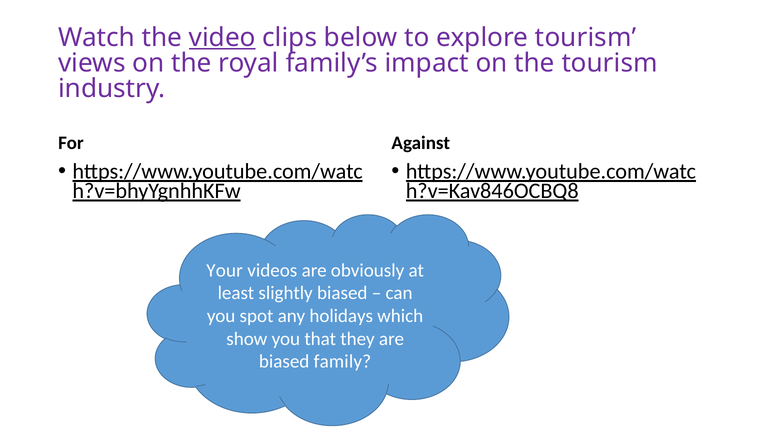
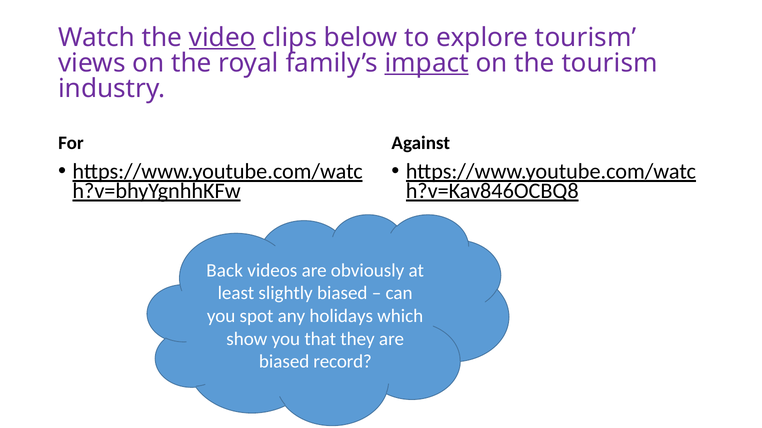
impact underline: none -> present
Your: Your -> Back
family: family -> record
